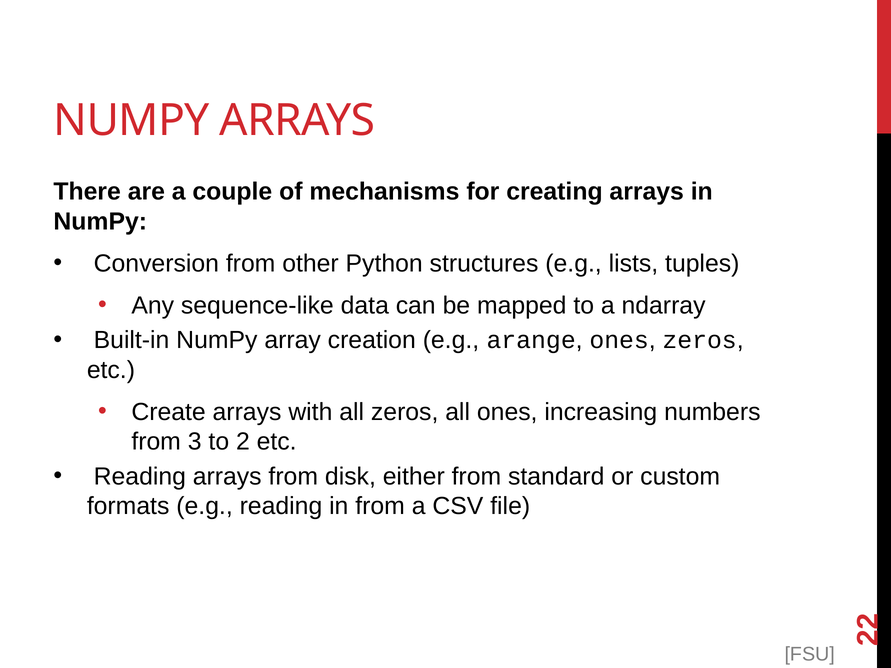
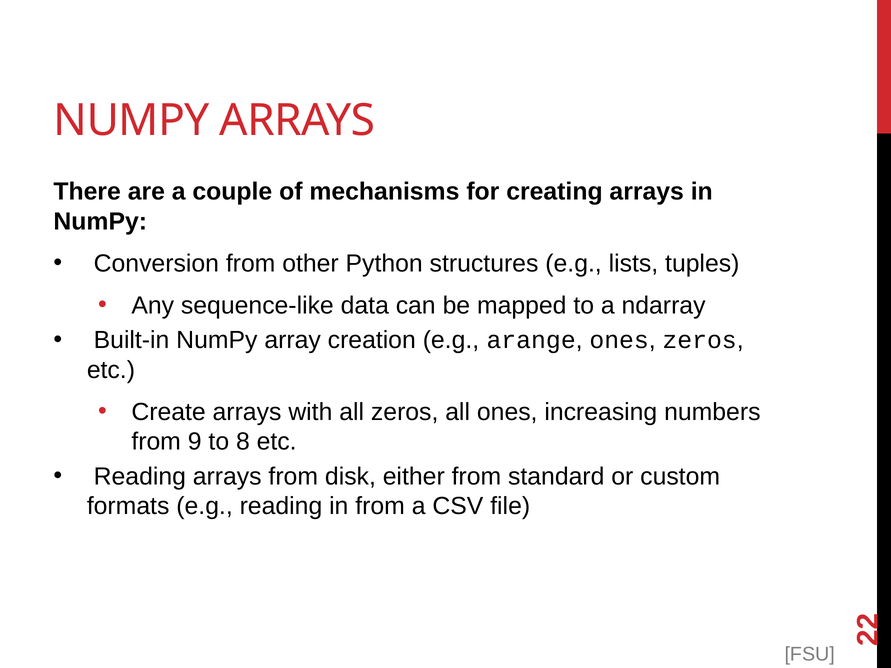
3: 3 -> 9
to 2: 2 -> 8
